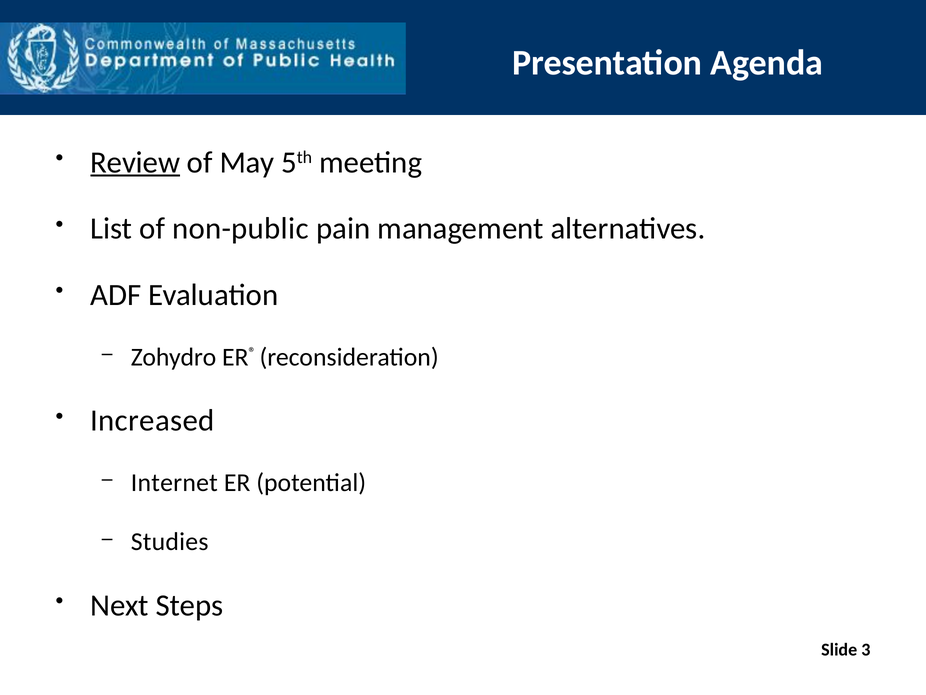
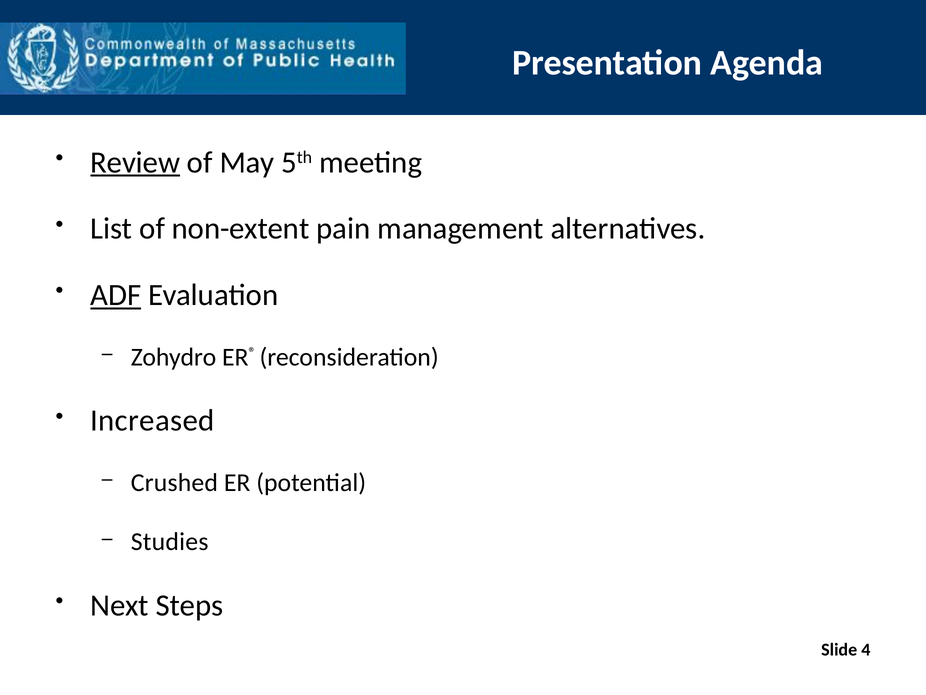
non-public: non-public -> non-extent
ADF underline: none -> present
Internet: Internet -> Crushed
3: 3 -> 4
